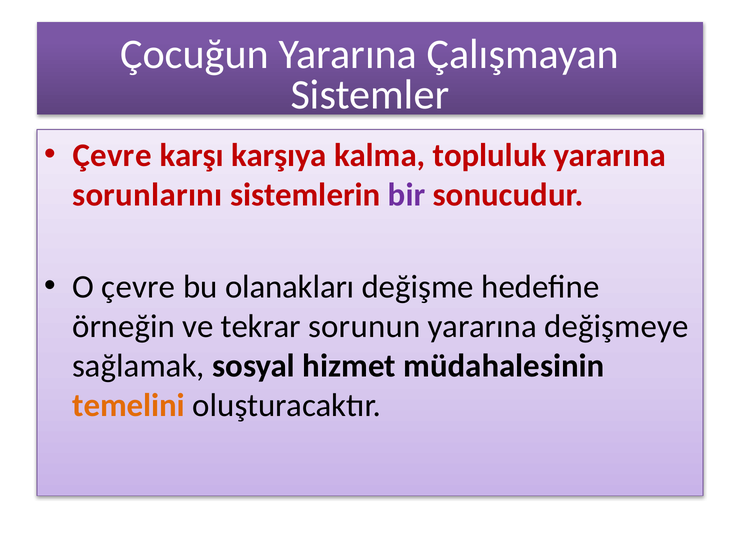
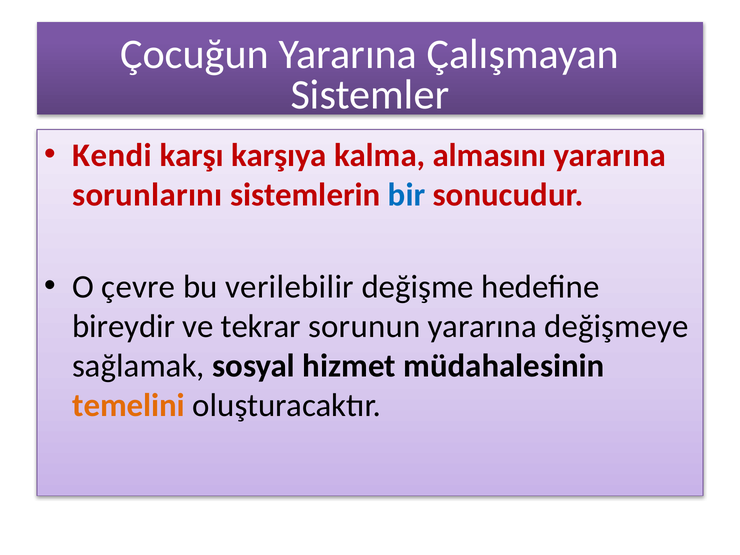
Çevre at (112, 155): Çevre -> Kendi
topluluk: topluluk -> almasını
bir colour: purple -> blue
olanakları: olanakları -> verilebilir
örneğin: örneğin -> bireydir
